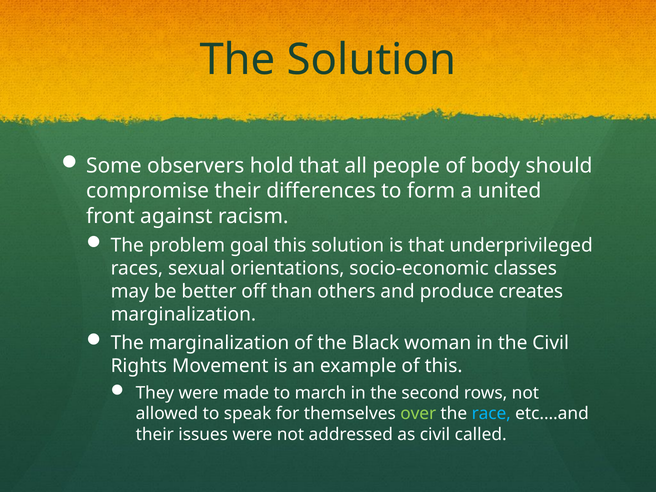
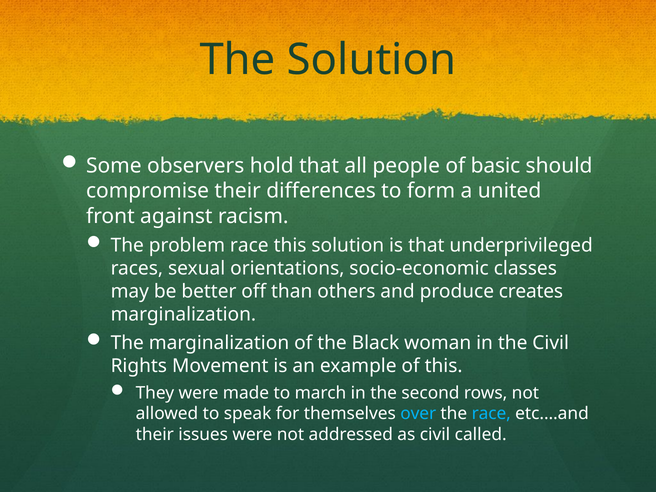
body: body -> basic
problem goal: goal -> race
over colour: light green -> light blue
